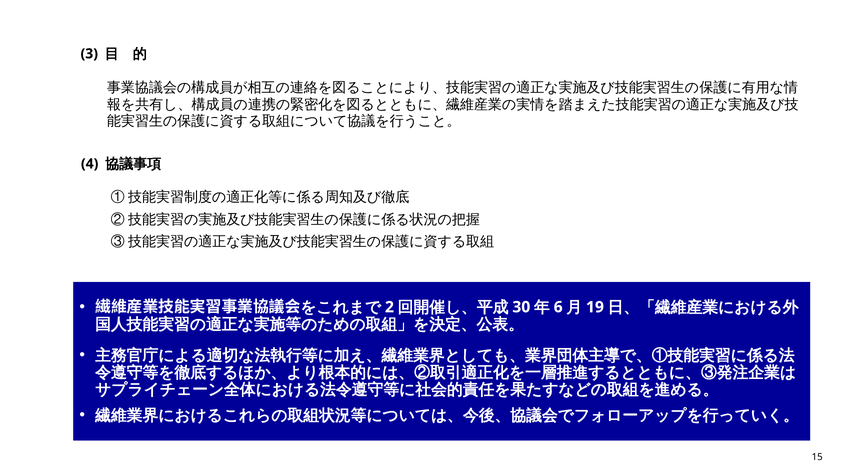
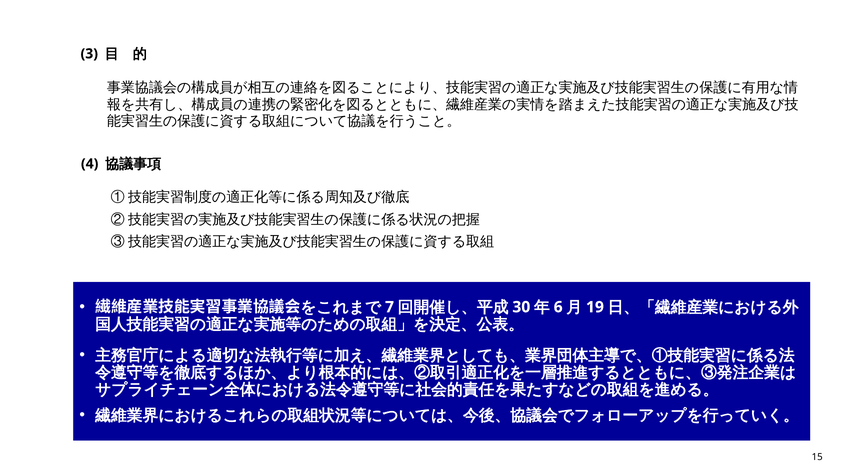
2: 2 -> 7
